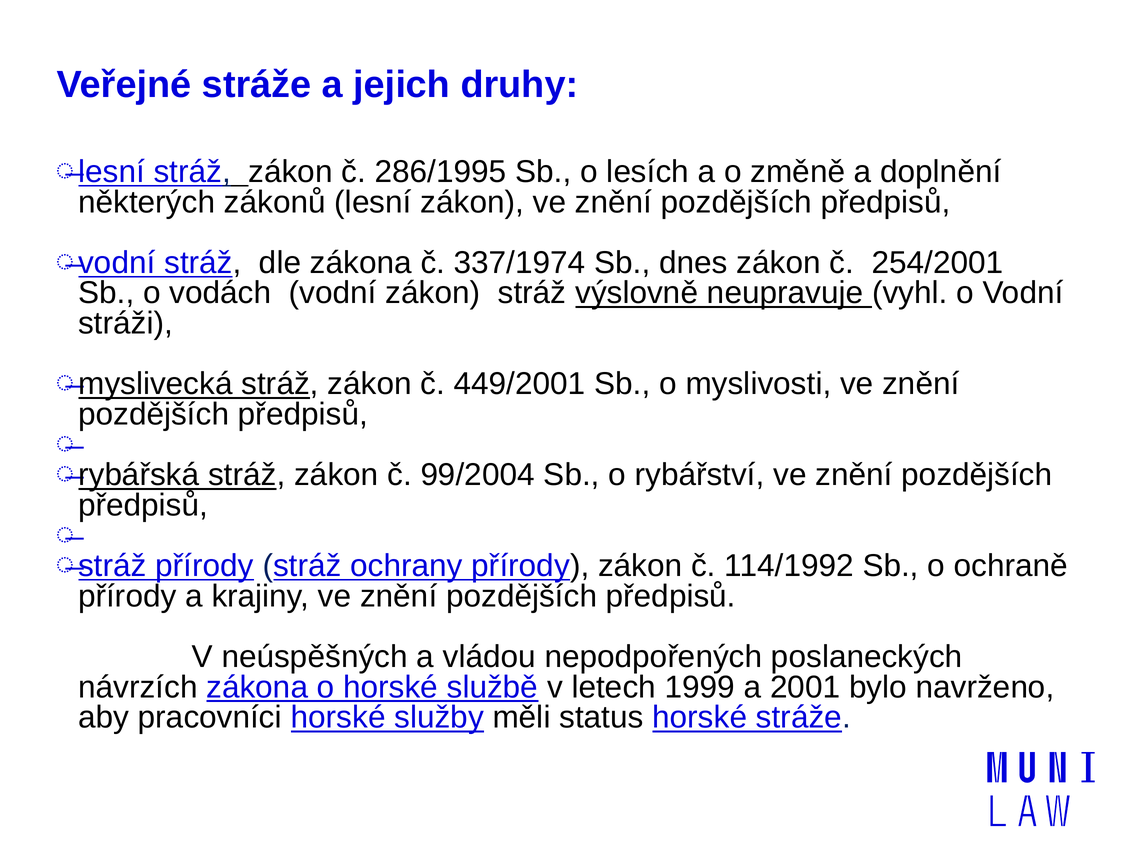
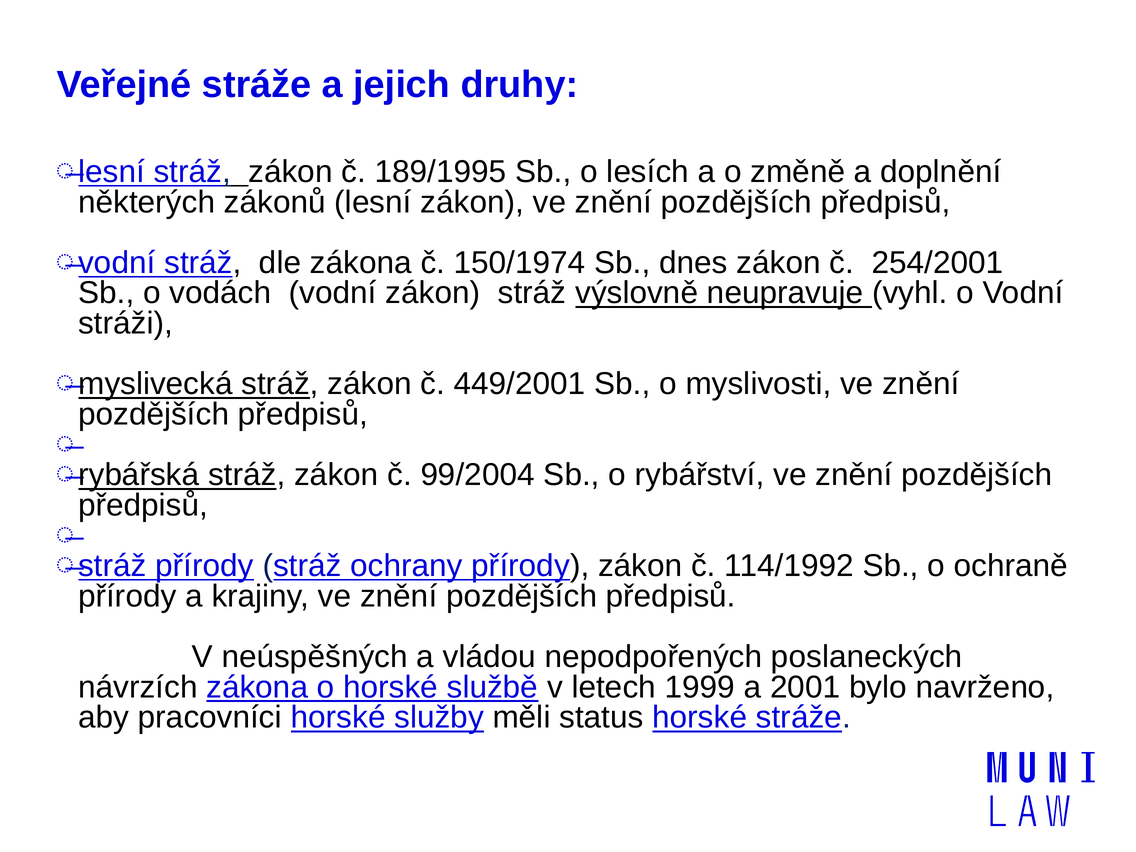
286/1995: 286/1995 -> 189/1995
337/1974: 337/1974 -> 150/1974
